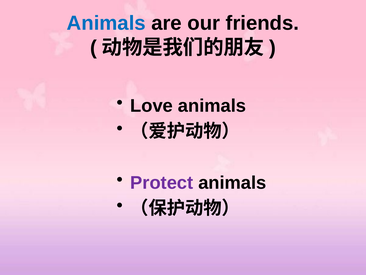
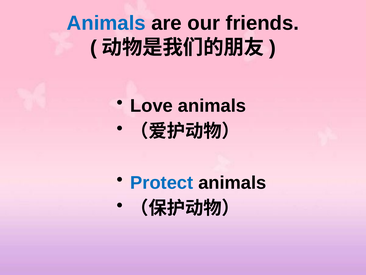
Protect colour: purple -> blue
